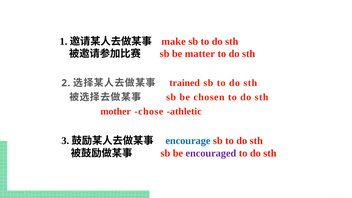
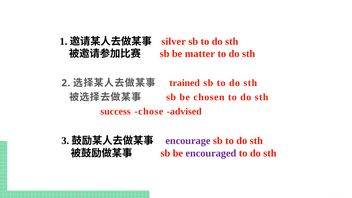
make: make -> silver
mother: mother -> success
athletic: athletic -> advised
encourage colour: blue -> purple
